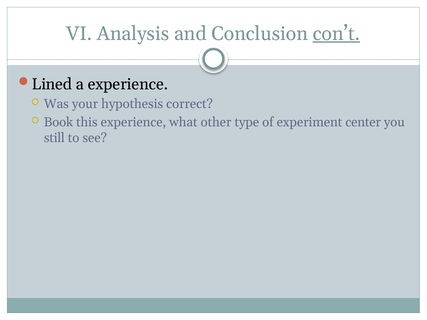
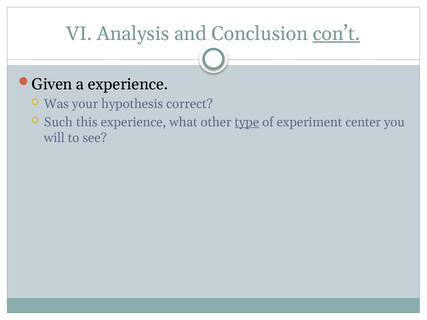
Lined: Lined -> Given
Book: Book -> Such
type underline: none -> present
still: still -> will
